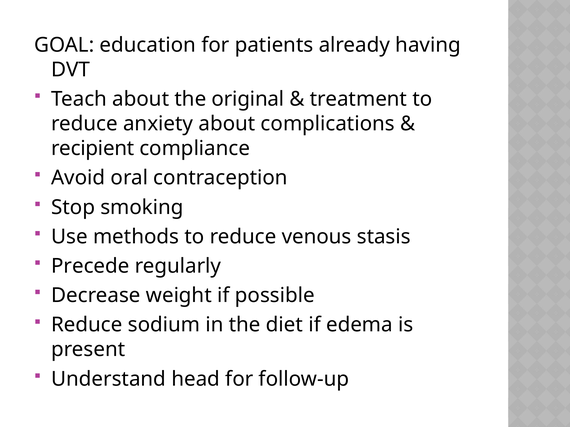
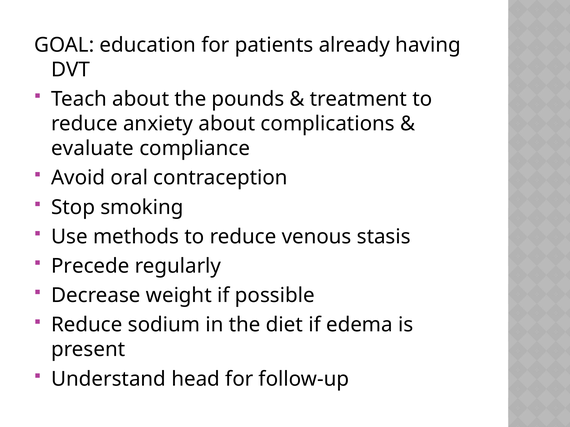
original: original -> pounds
recipient: recipient -> evaluate
